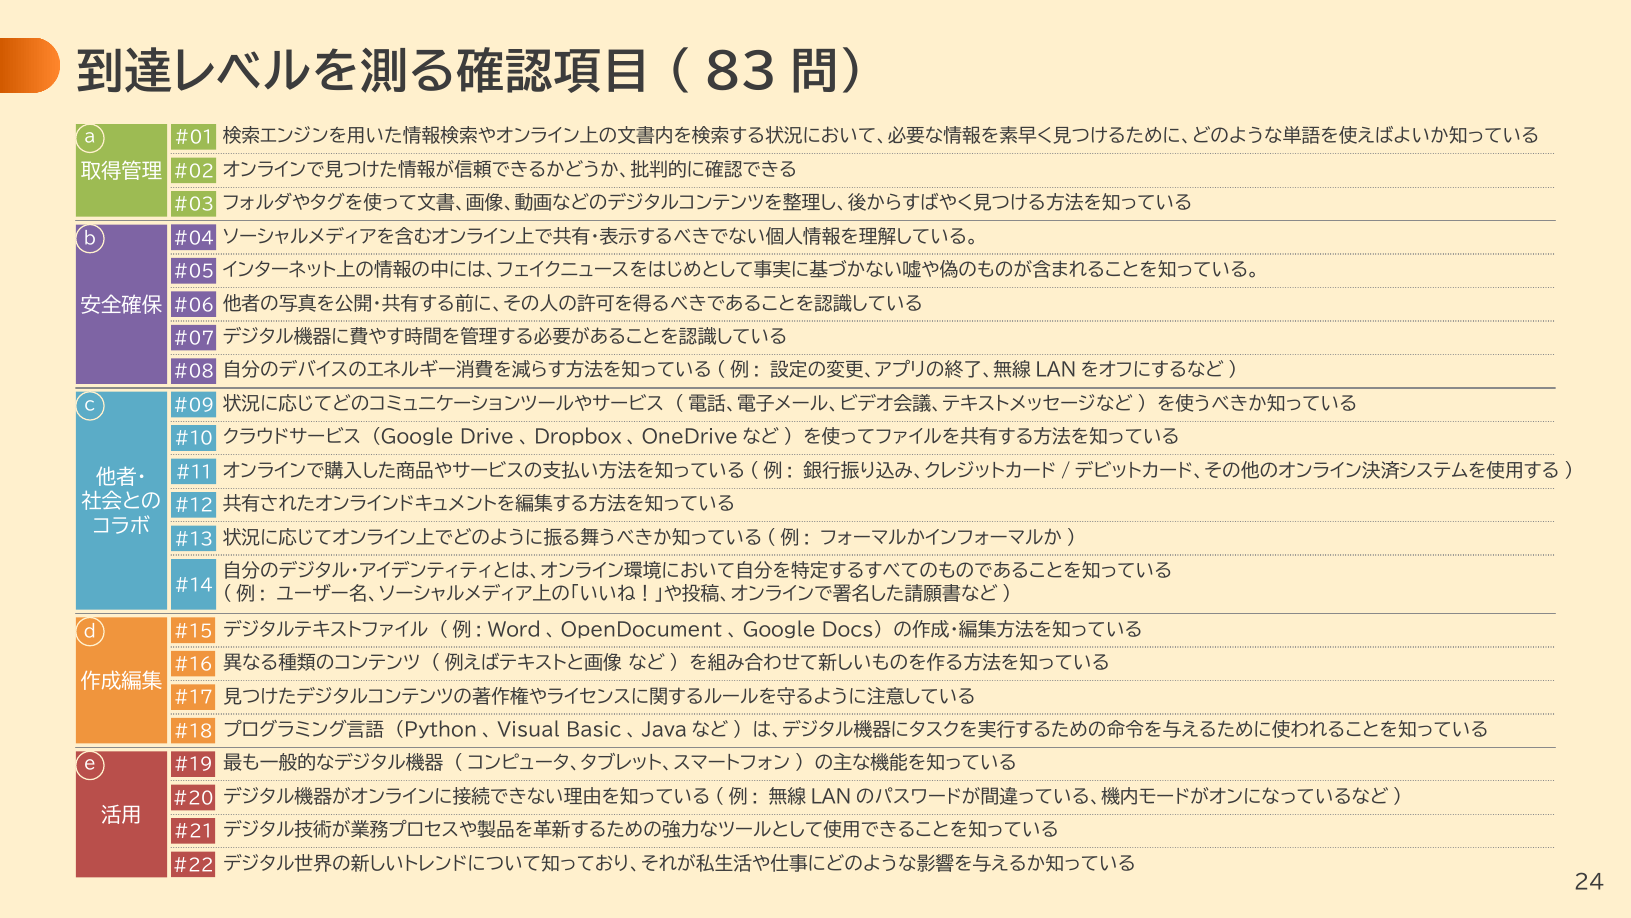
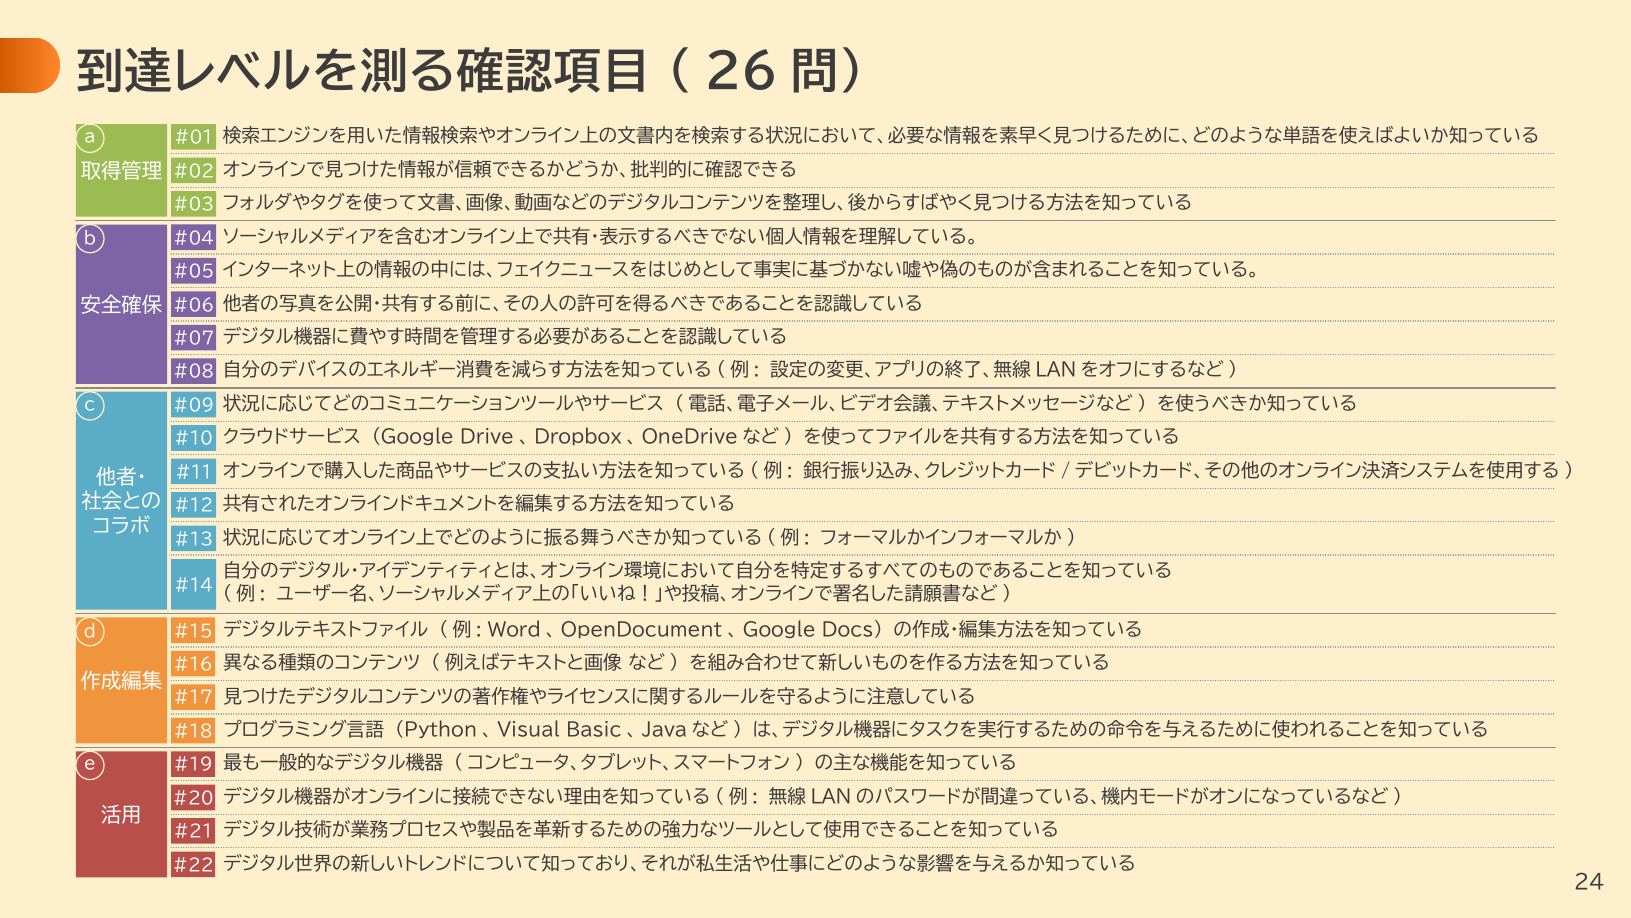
83: 83 -> 26
